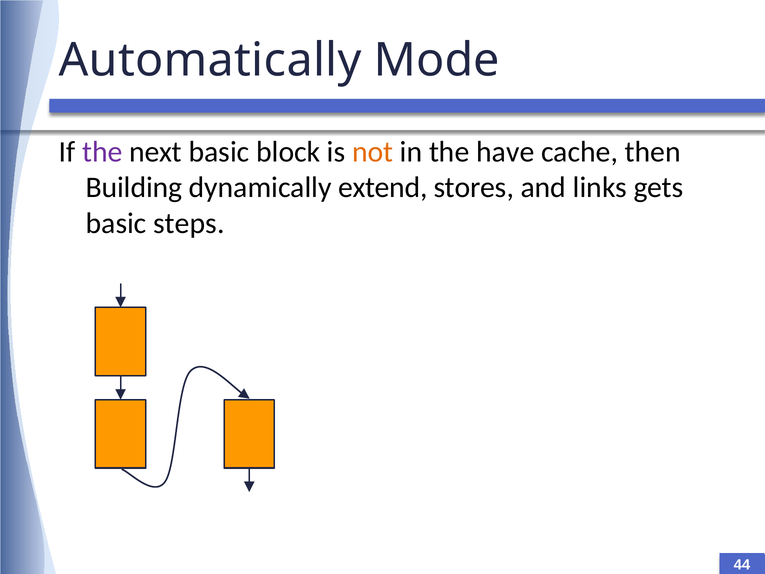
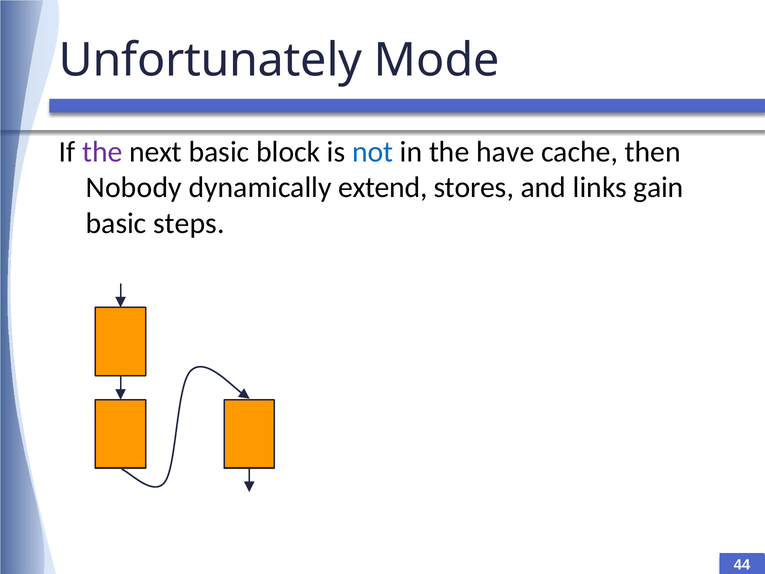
Automatically: Automatically -> Unfortunately
not colour: orange -> blue
Building: Building -> Nobody
gets: gets -> gain
